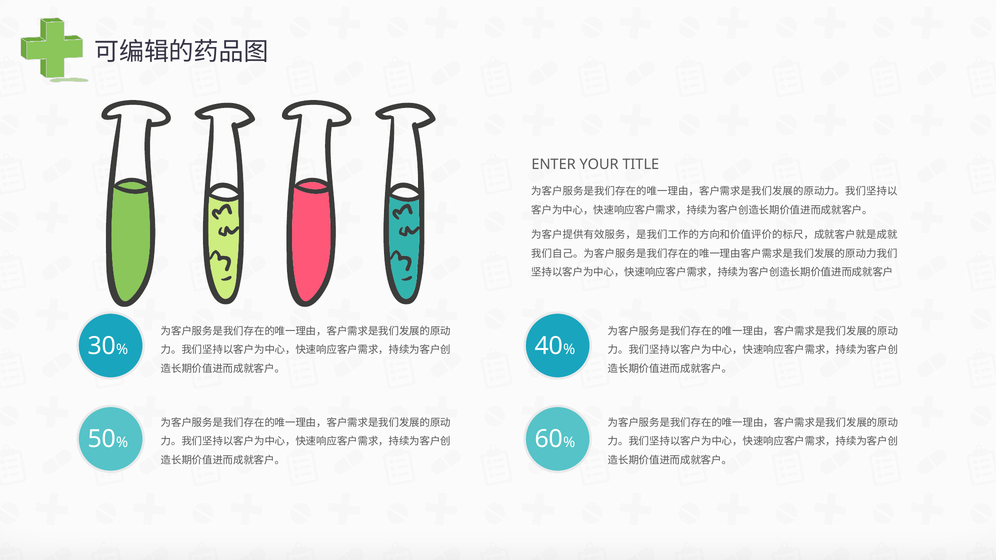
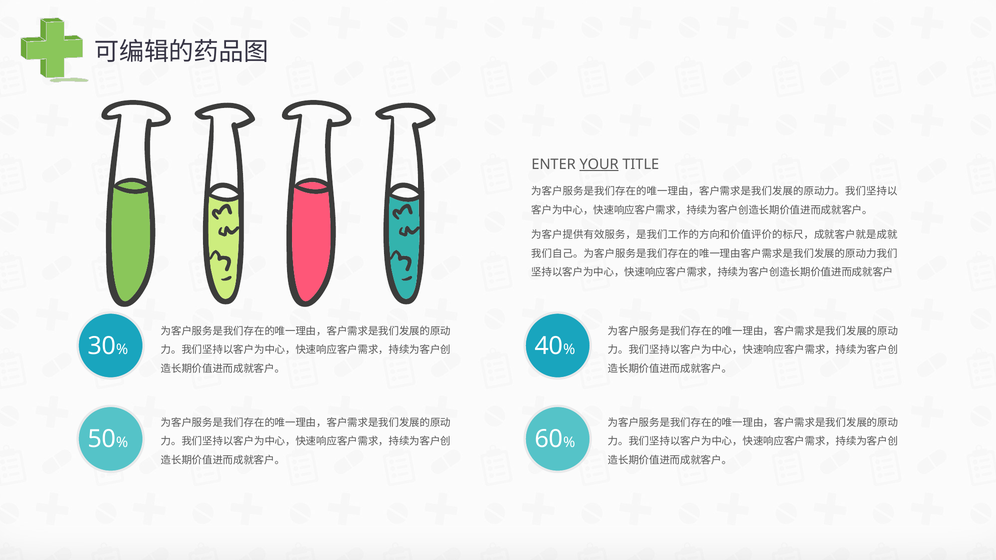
YOUR underline: none -> present
